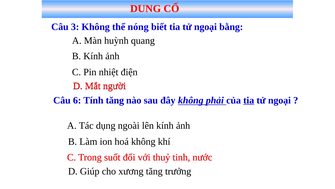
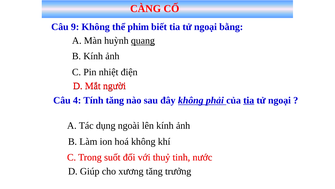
DUNG: DUNG -> CÀNG
3: 3 -> 9
nóng: nóng -> phim
quang underline: none -> present
6: 6 -> 4
